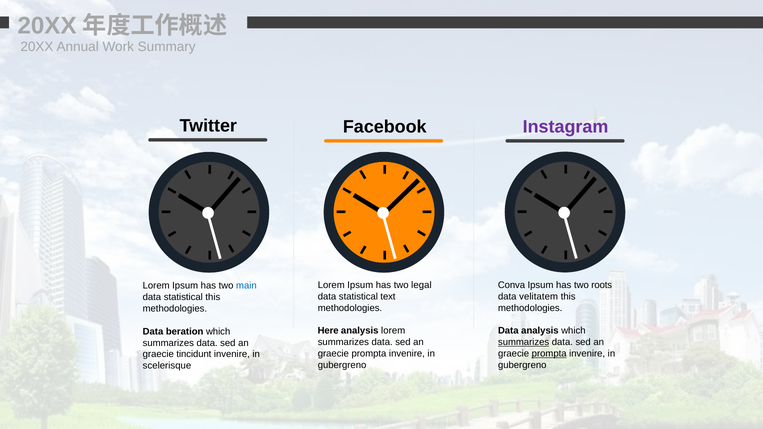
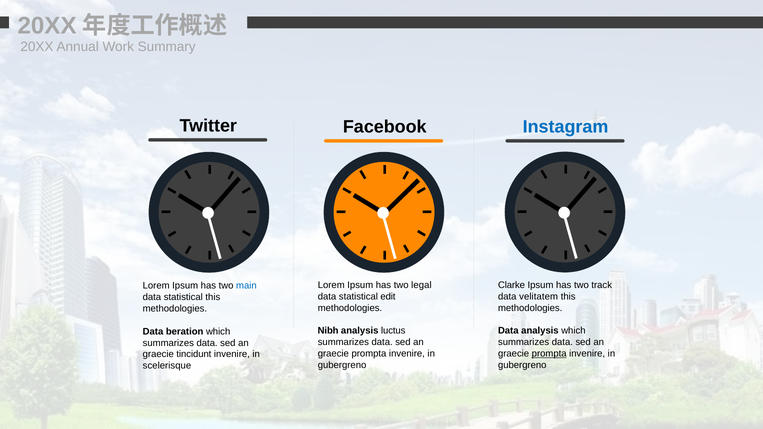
Instagram colour: purple -> blue
Conva: Conva -> Clarke
roots: roots -> track
text: text -> edit
Here: Here -> Nibh
analysis lorem: lorem -> luctus
summarizes at (524, 342) underline: present -> none
